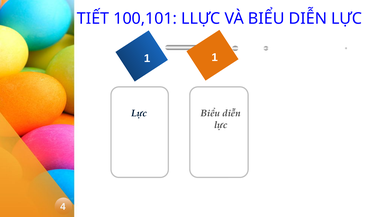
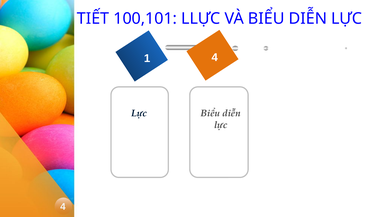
1 1: 1 -> 4
